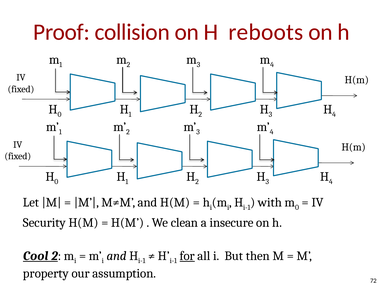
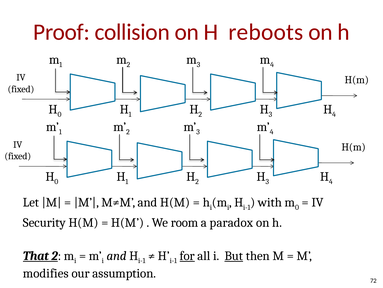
clean: clean -> room
insecure: insecure -> paradox
Cool: Cool -> That
But underline: none -> present
property: property -> modifies
